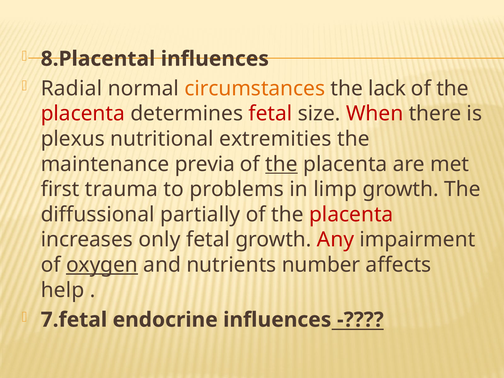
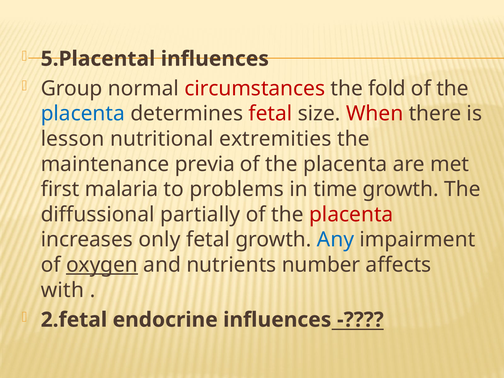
8.Placental: 8.Placental -> 5.Placental
Radial: Radial -> Group
circumstances colour: orange -> red
lack: lack -> fold
placenta at (83, 114) colour: red -> blue
plexus: plexus -> lesson
the at (281, 164) underline: present -> none
trauma: trauma -> malaria
limp: limp -> time
Any colour: red -> blue
help: help -> with
7.fetal: 7.fetal -> 2.fetal
